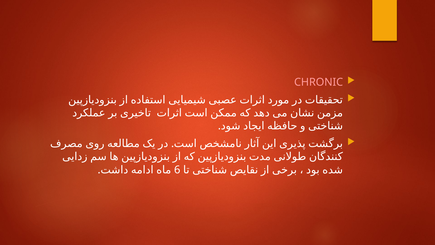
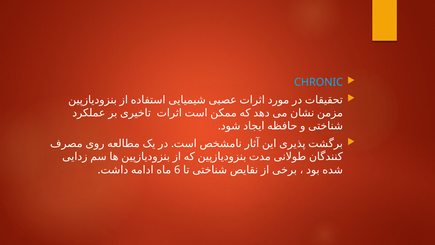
CHRONIC colour: pink -> light blue
